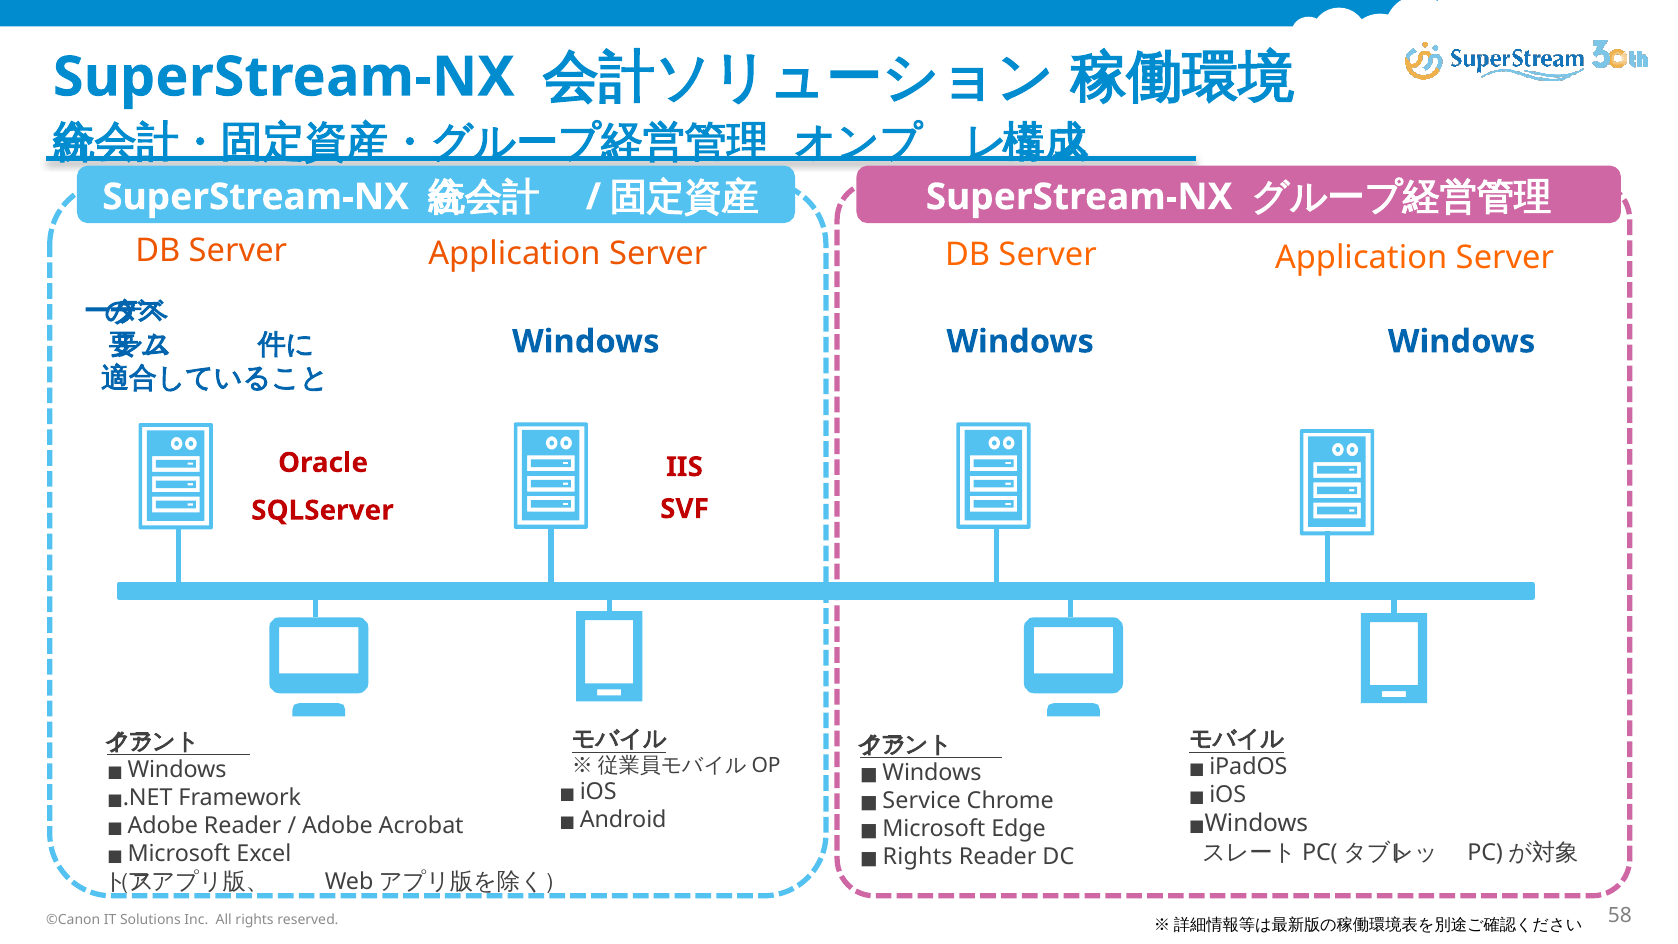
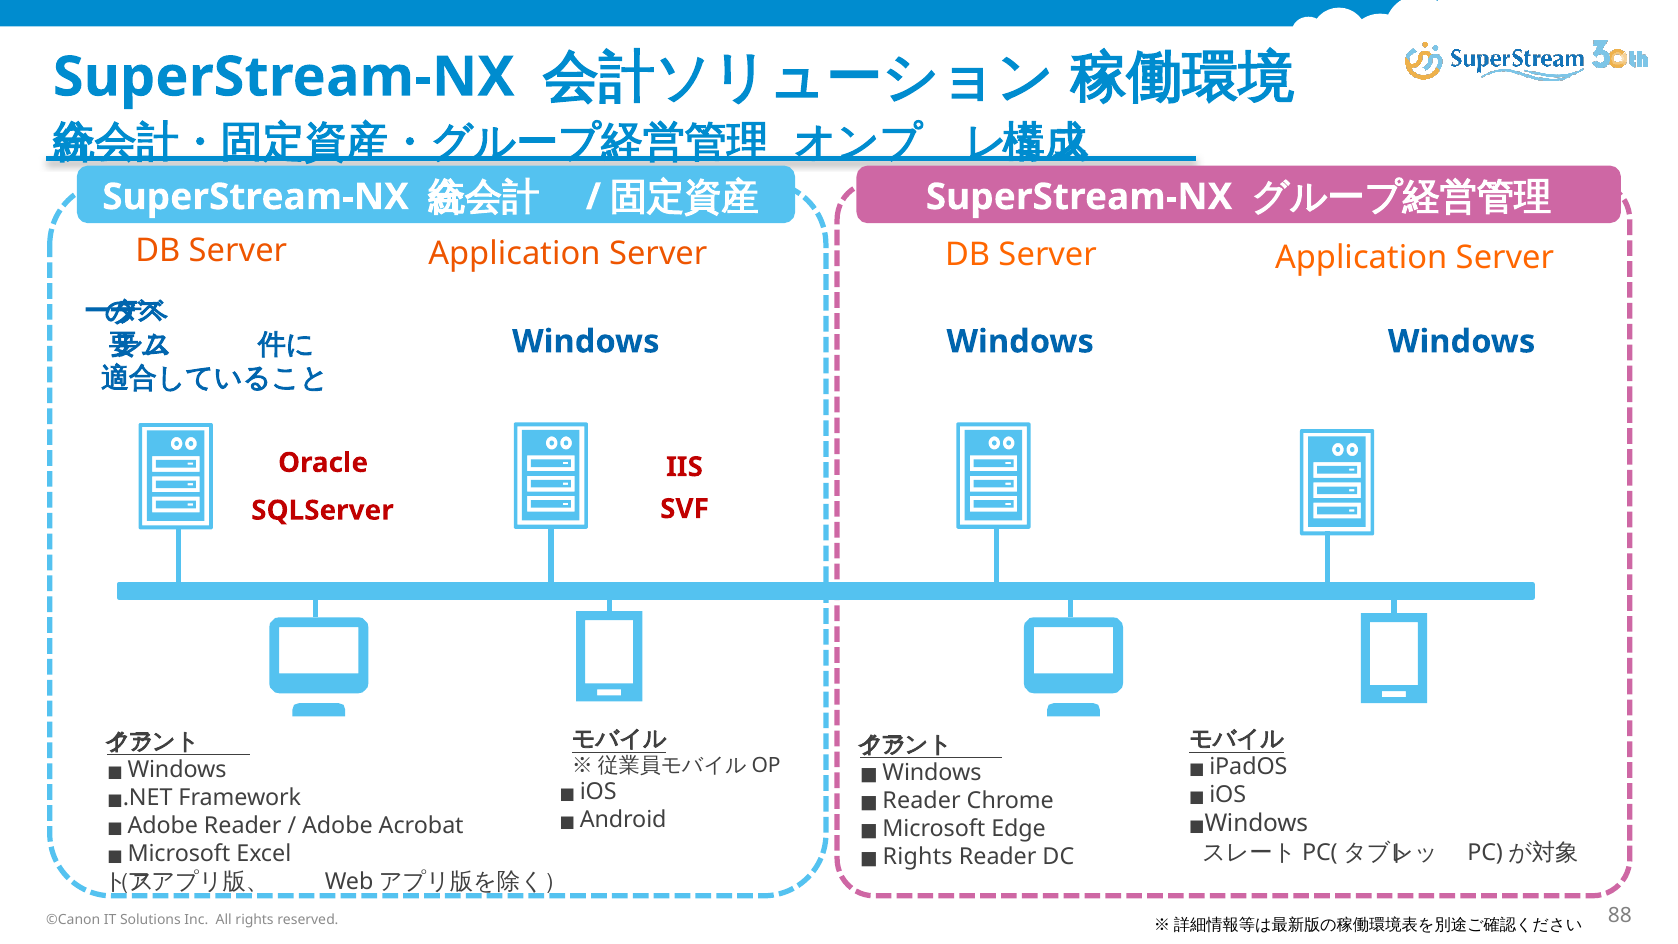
Service at (922, 800): Service -> Reader
58: 58 -> 88
